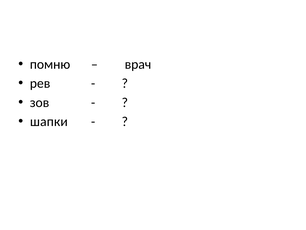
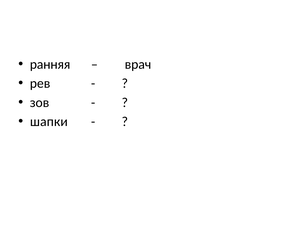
помню: помню -> ранняя
